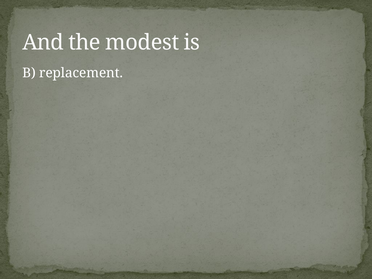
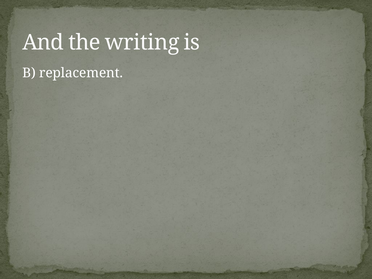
modest: modest -> writing
